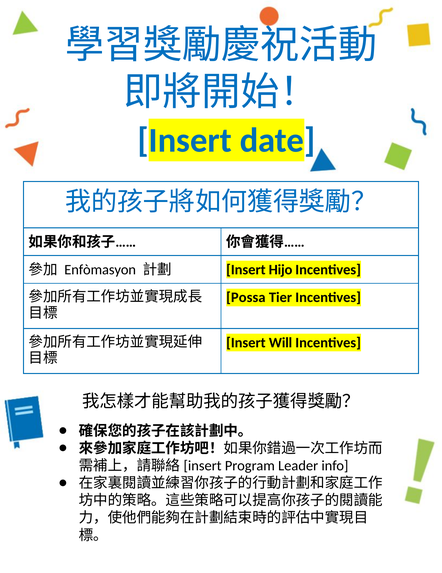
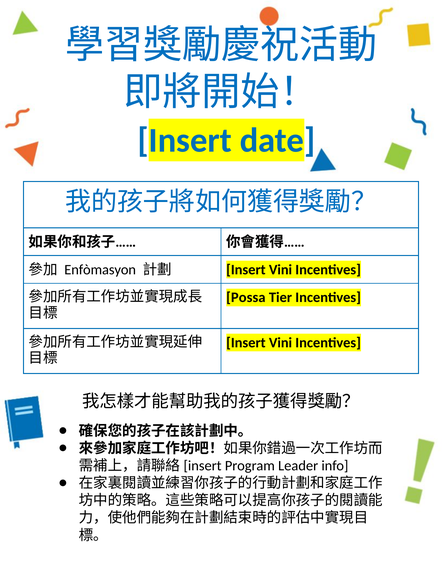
Hijo at (281, 269): Hijo -> Vini
Will at (281, 342): Will -> Vini
